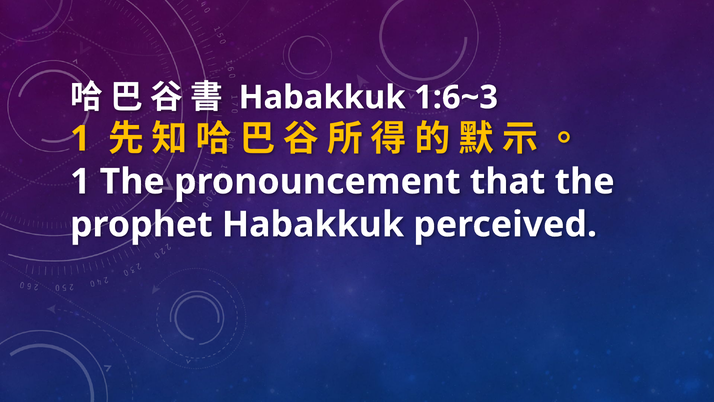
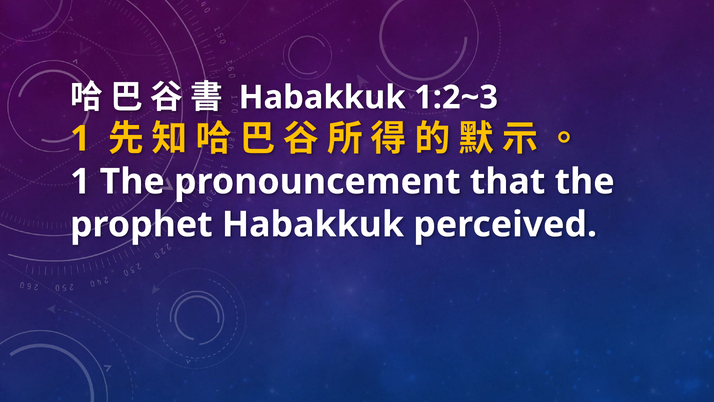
1:6~3: 1:6~3 -> 1:2~3
